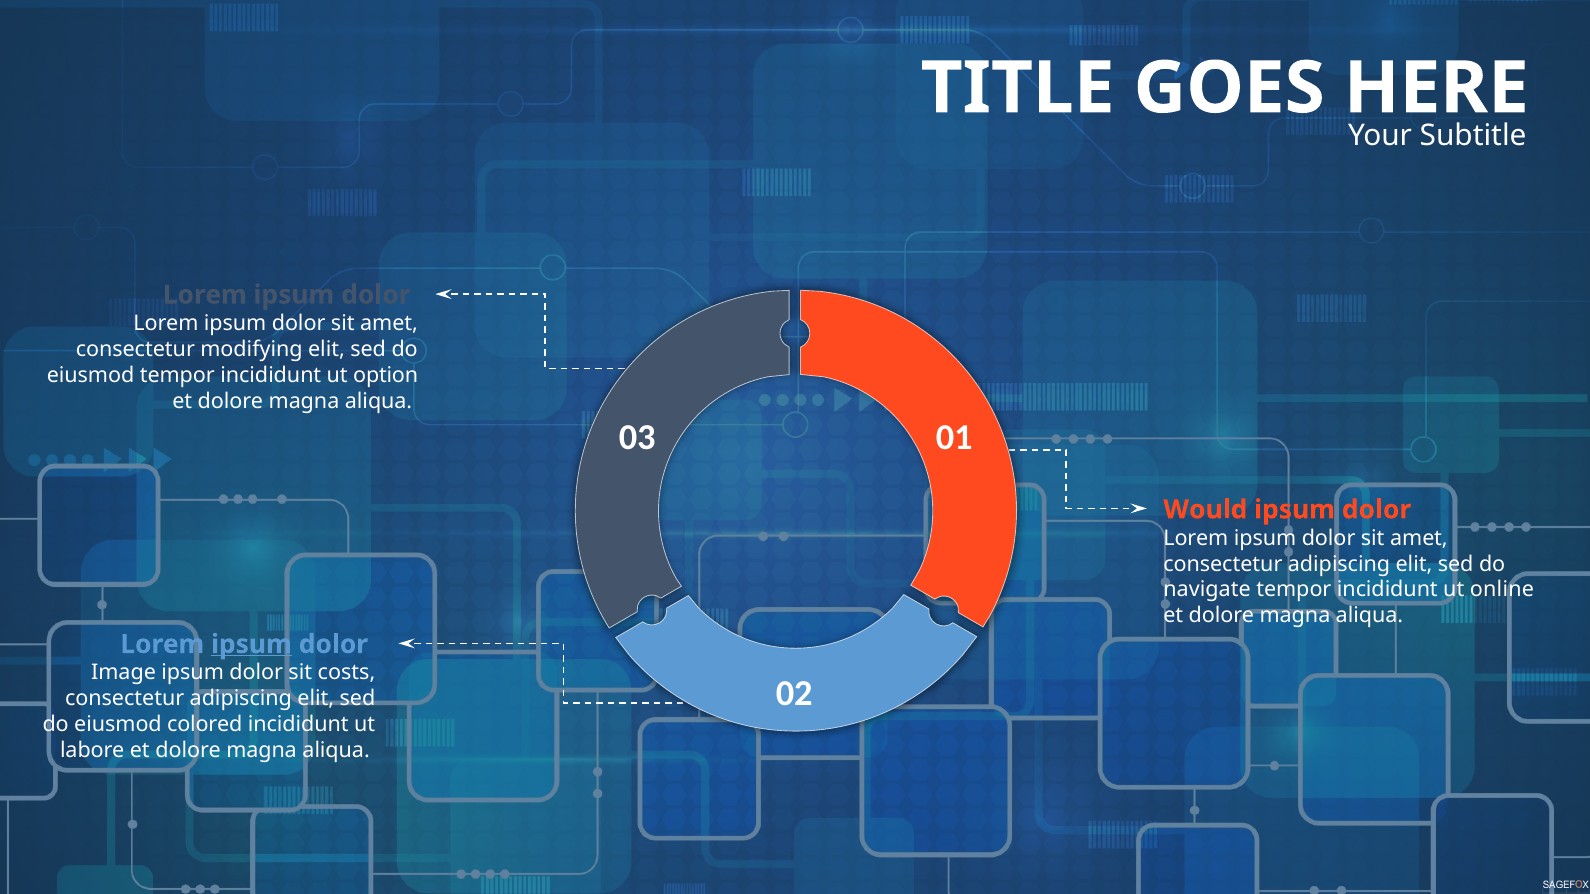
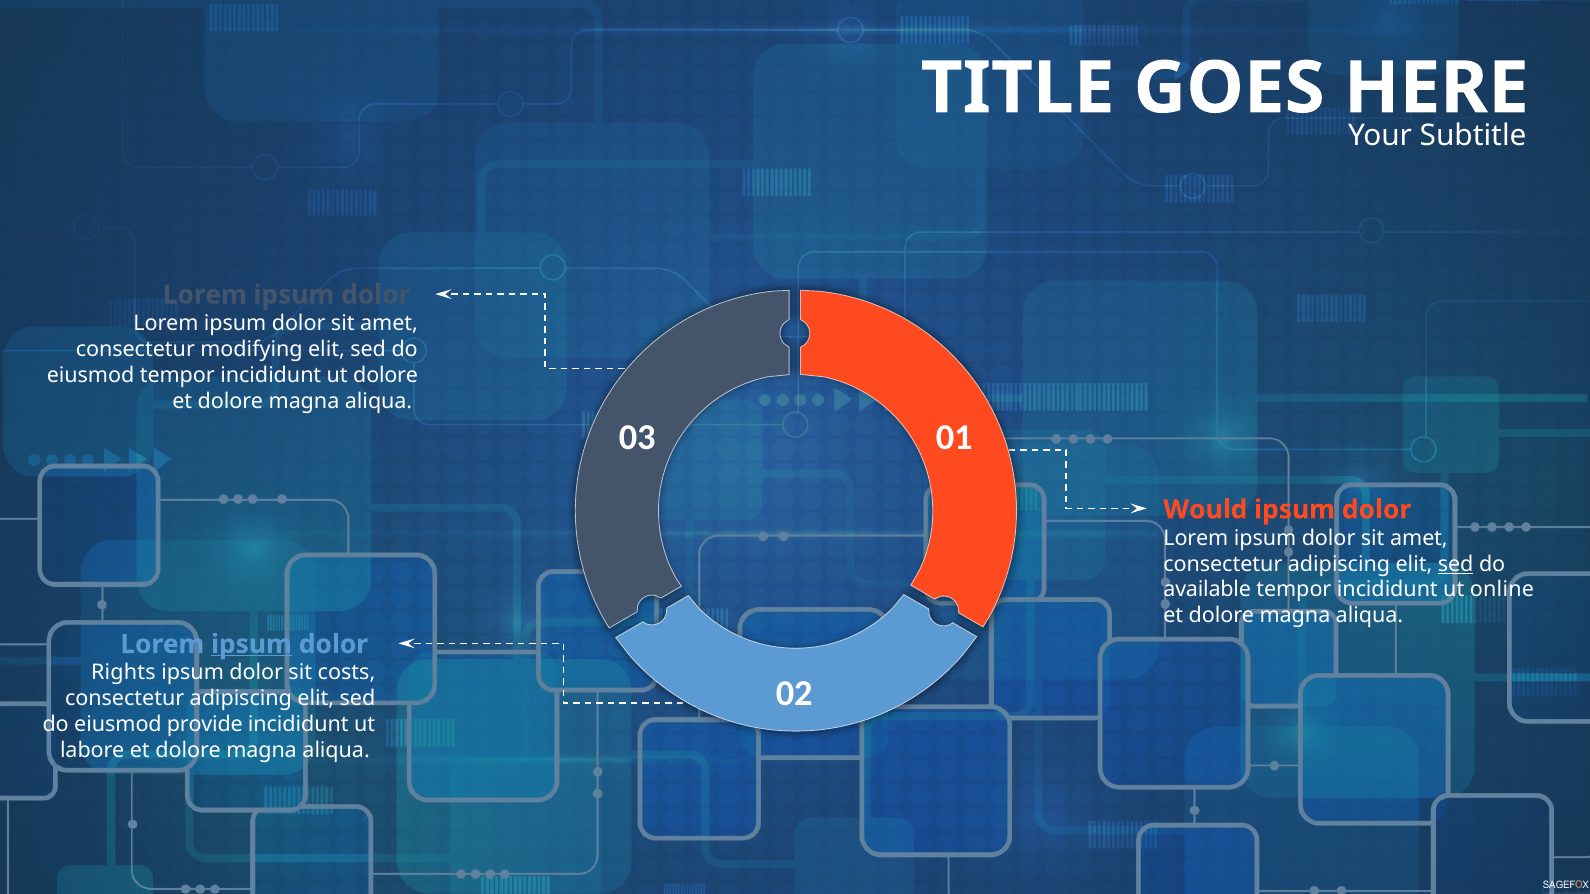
ut option: option -> dolore
sed at (1456, 564) underline: none -> present
navigate: navigate -> available
Image: Image -> Rights
colored: colored -> provide
